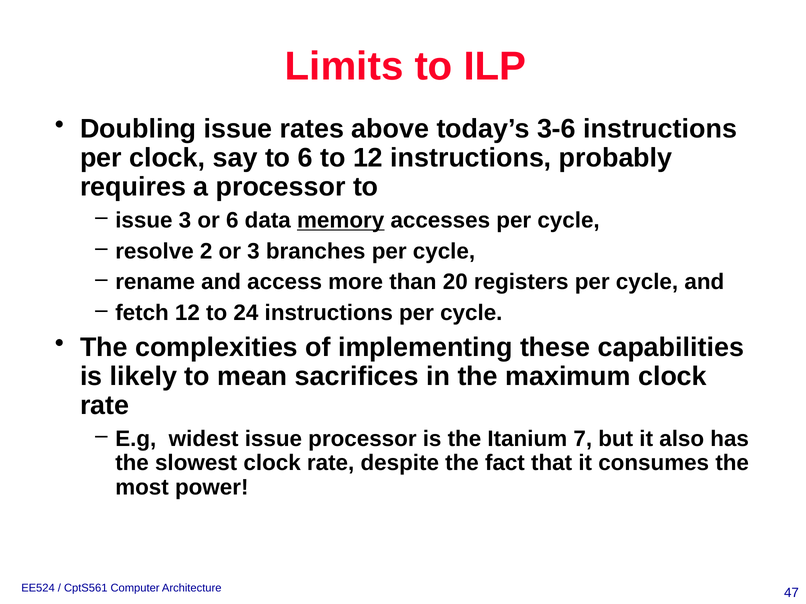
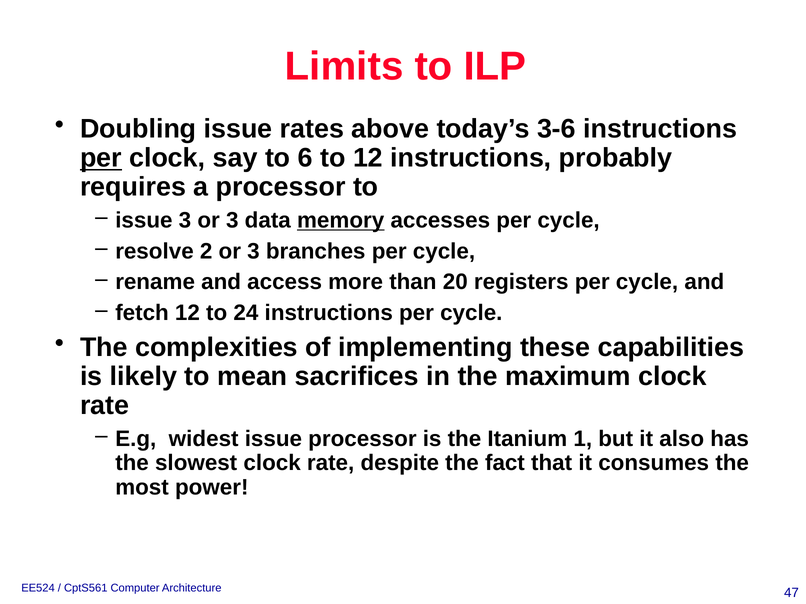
per at (101, 158) underline: none -> present
3 or 6: 6 -> 3
7: 7 -> 1
